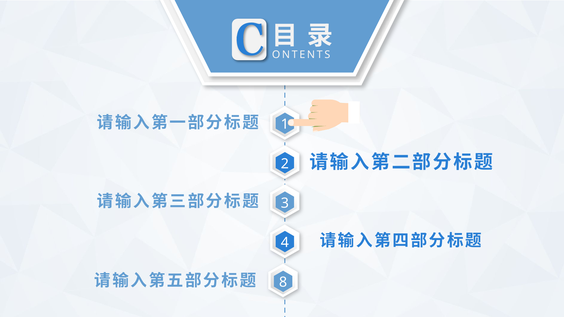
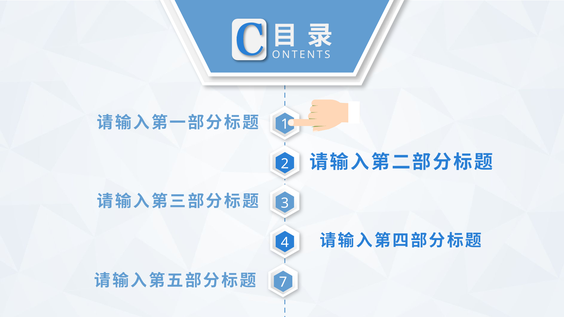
8: 8 -> 7
